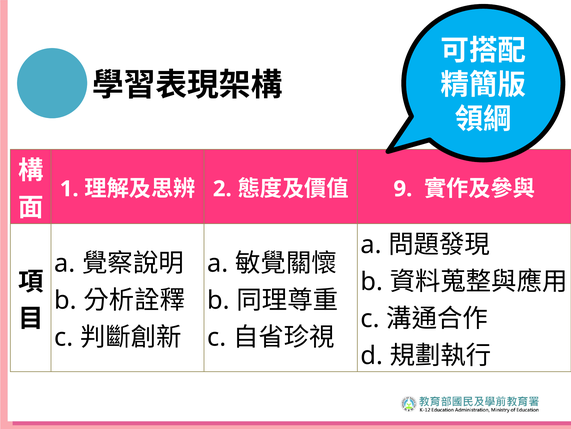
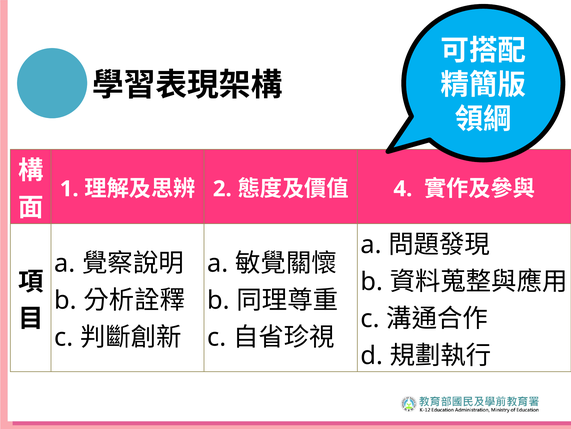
9: 9 -> 4
